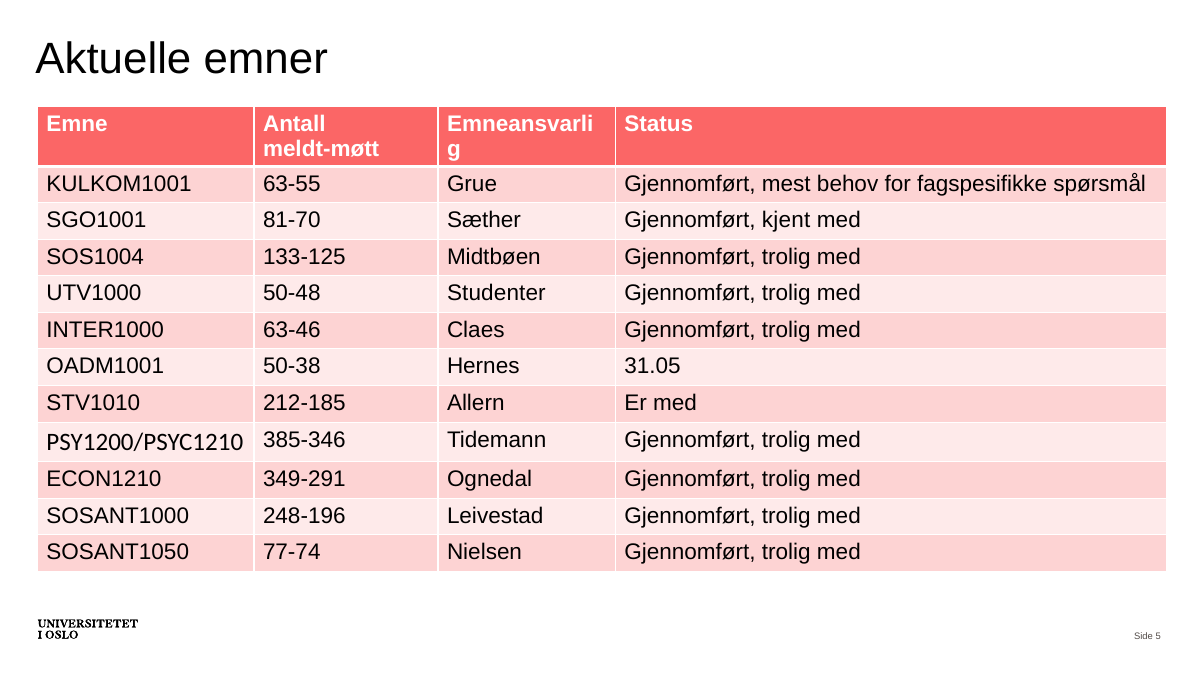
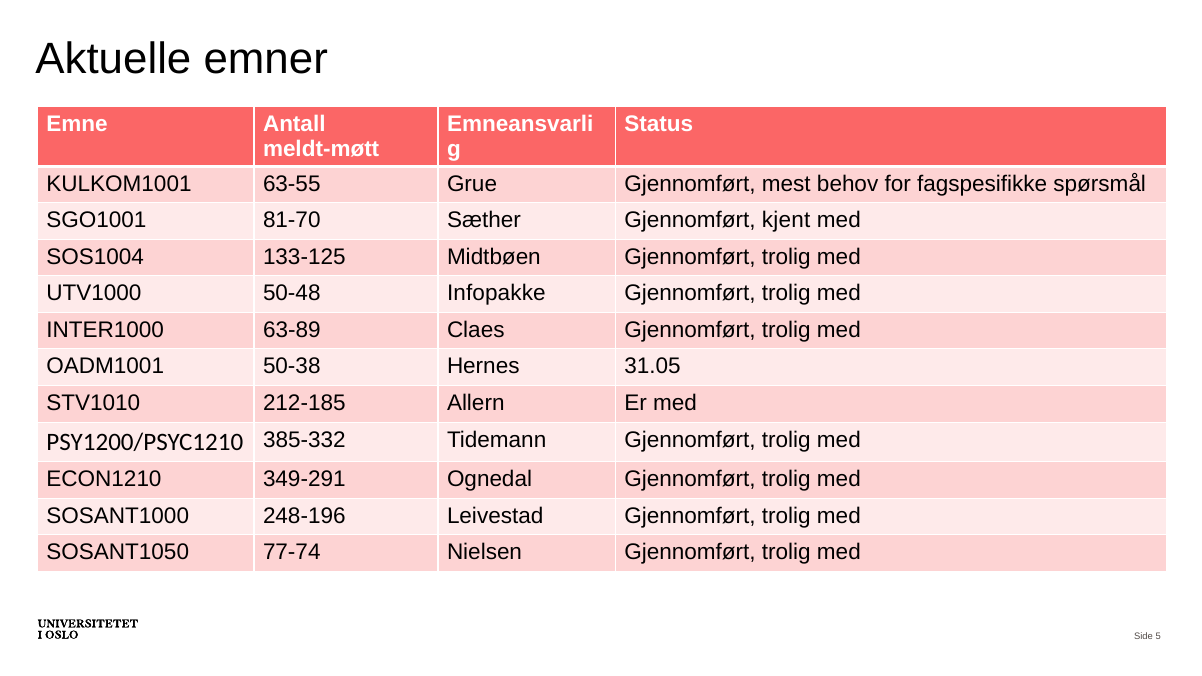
Studenter: Studenter -> Infopakke
63-46: 63-46 -> 63-89
385-346: 385-346 -> 385-332
